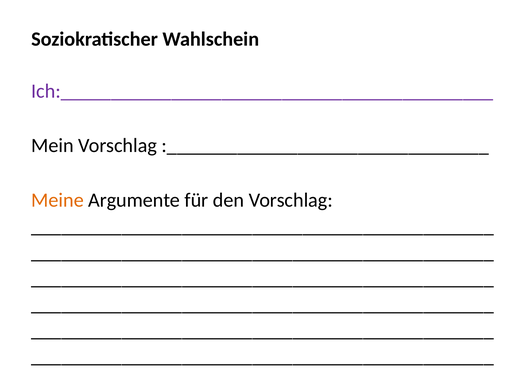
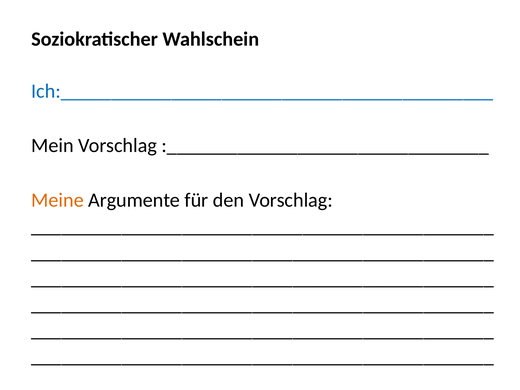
Ich:___________________________________________ colour: purple -> blue
